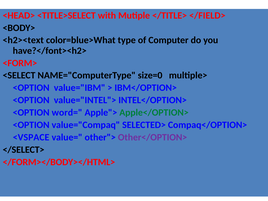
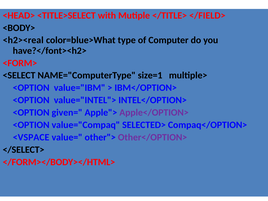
<h2><text: <h2><text -> <h2><real
size=0: size=0 -> size=1
word=: word= -> given=
Apple</OPTION> colour: green -> purple
